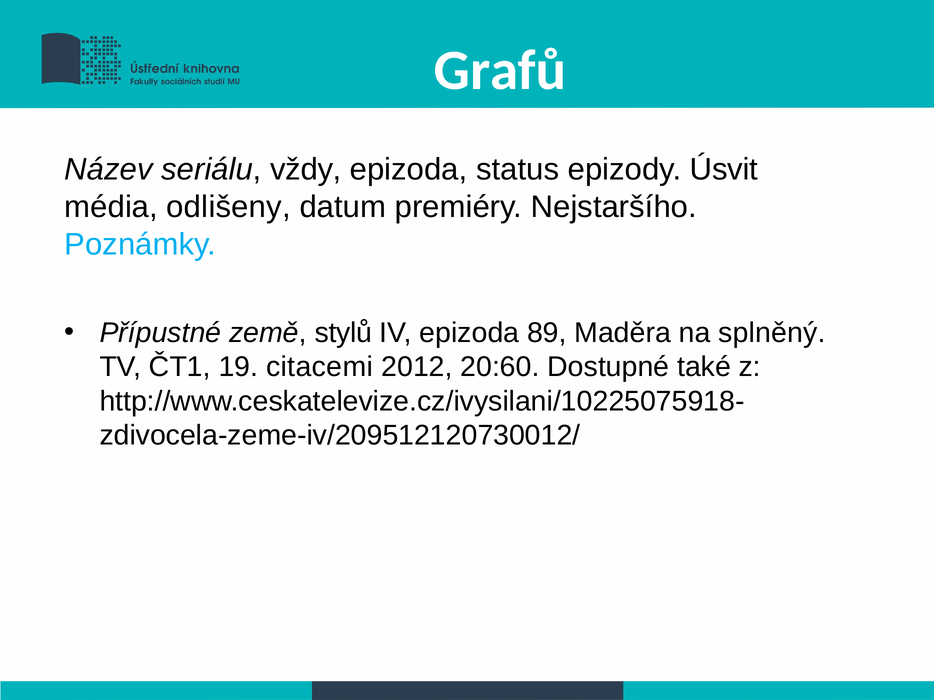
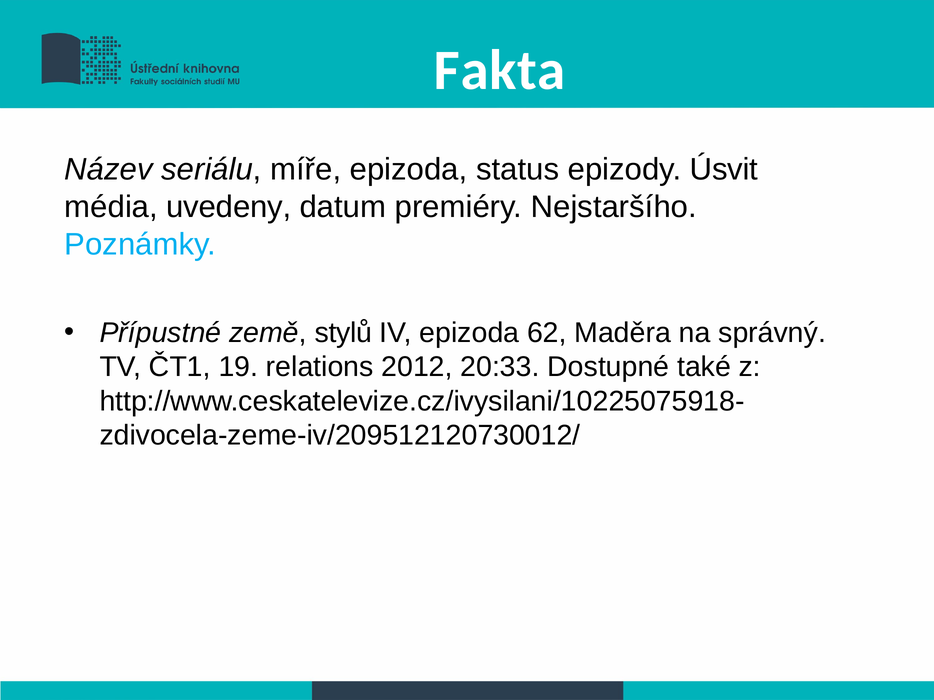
Grafů: Grafů -> Fakta
vždy: vždy -> míře
odlišeny: odlišeny -> uvedeny
89: 89 -> 62
splněný: splněný -> správný
citacemi: citacemi -> relations
20:60: 20:60 -> 20:33
